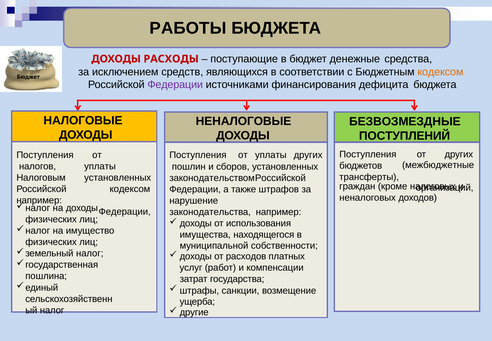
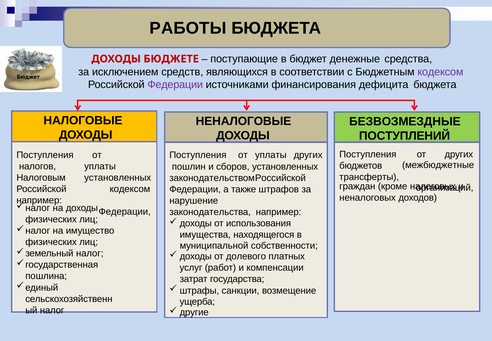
РАСХОДЫ: РАСХОДЫ -> БЮДЖЕТЕ
кодексом at (440, 72) colour: orange -> purple
расходов: расходов -> долевого
